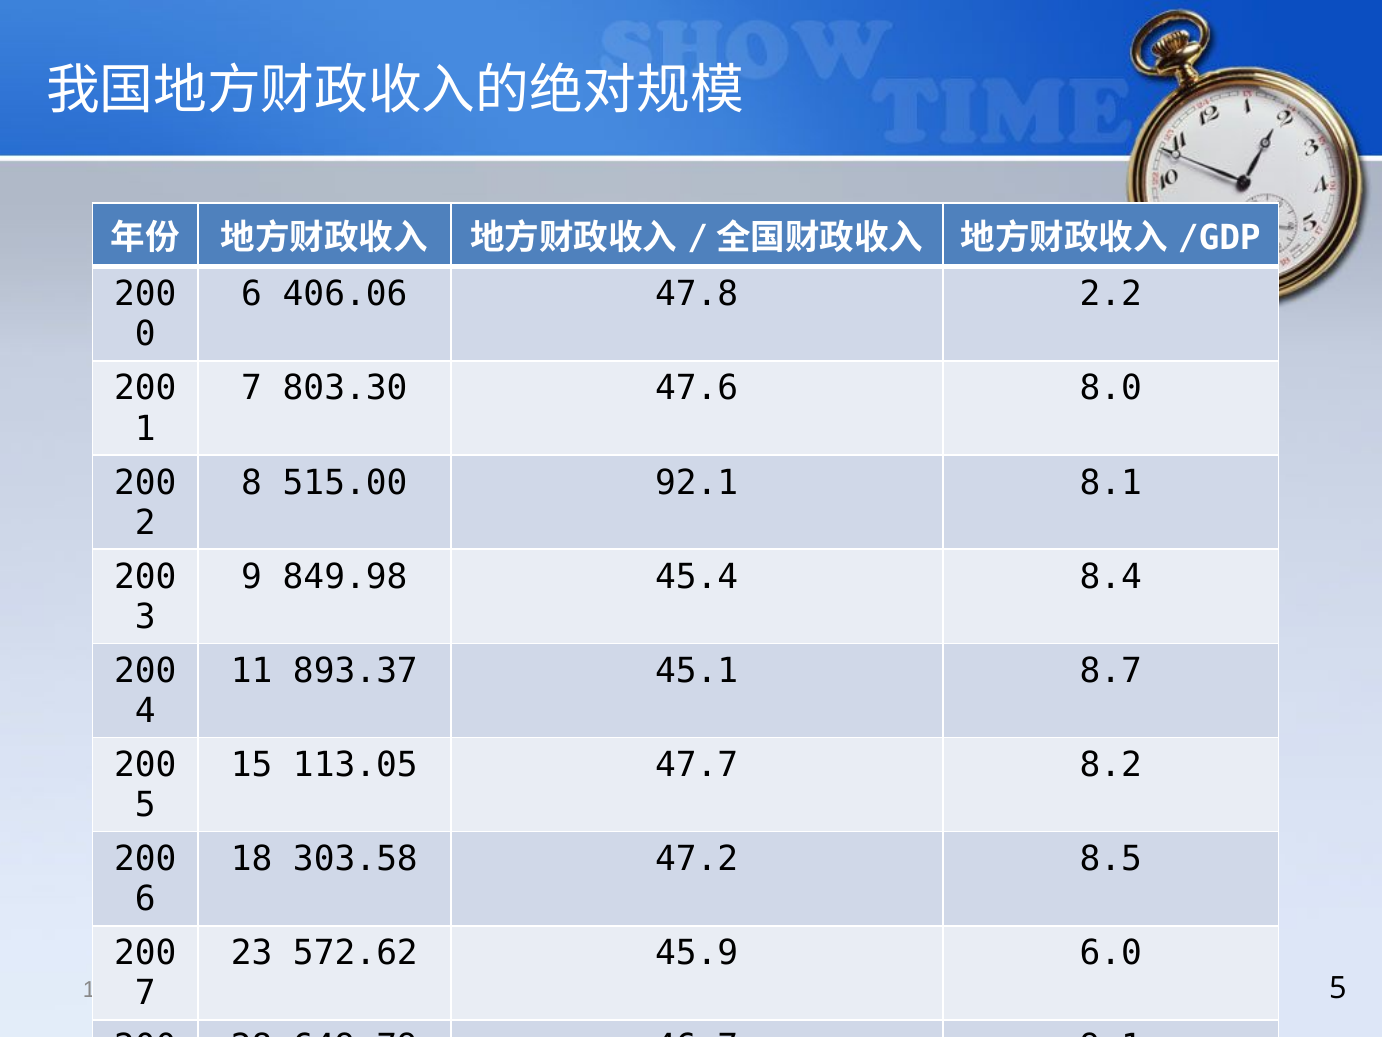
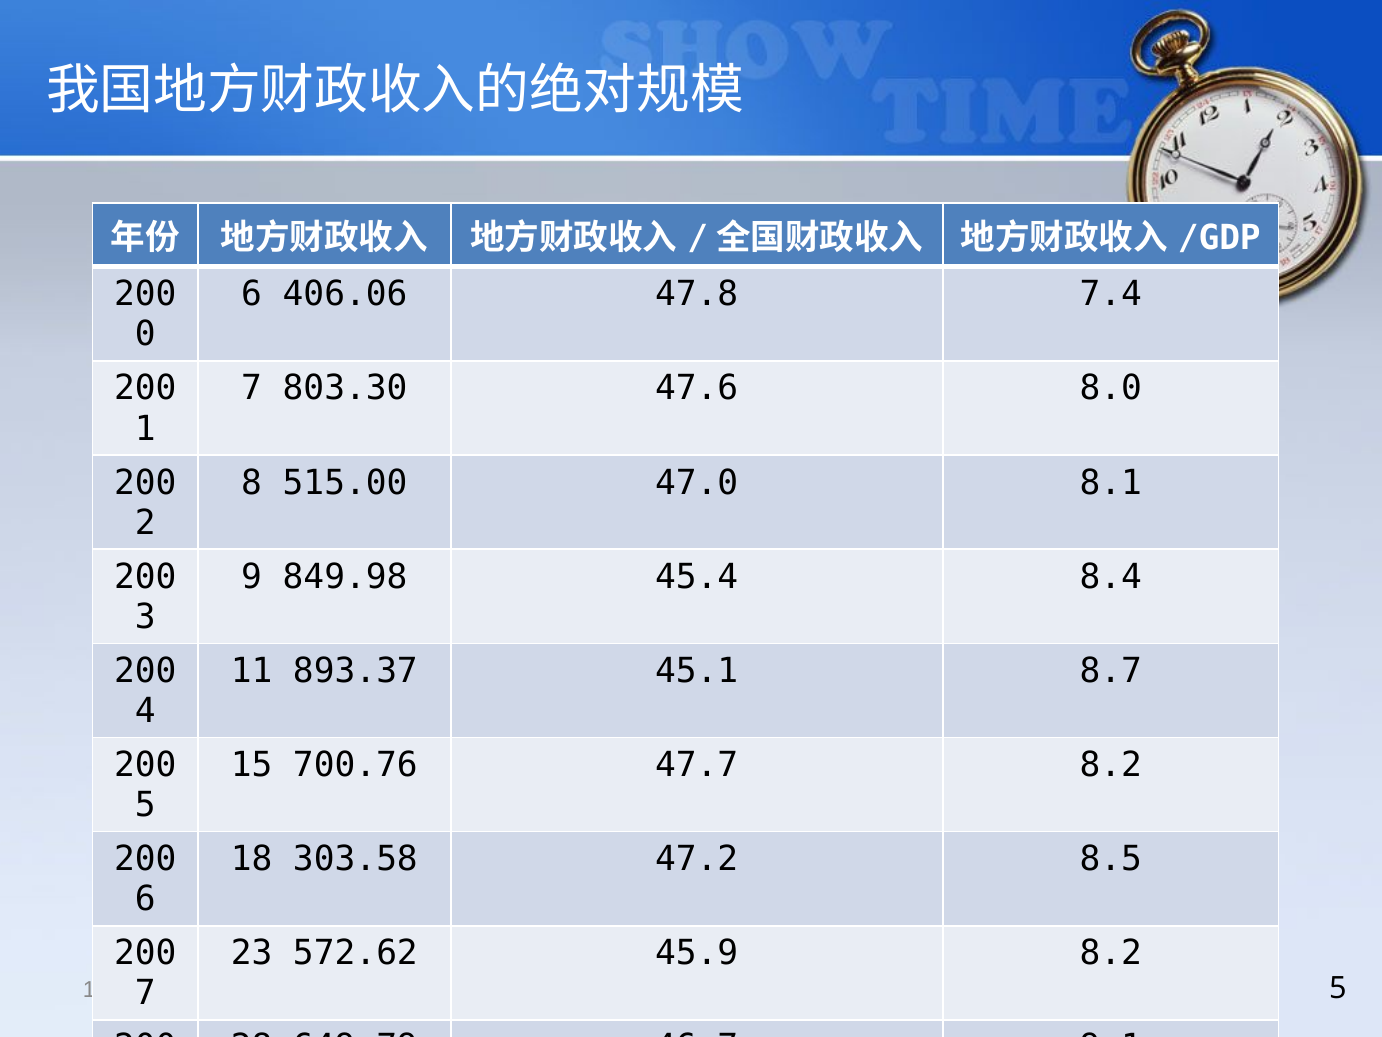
2.2: 2.2 -> 7.4
92.1: 92.1 -> 47.0
113.05: 113.05 -> 700.76
45.9 6.0: 6.0 -> 8.2
